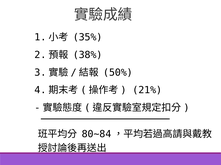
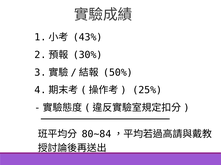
35%: 35% -> 43%
38%: 38% -> 30%
21%: 21% -> 25%
